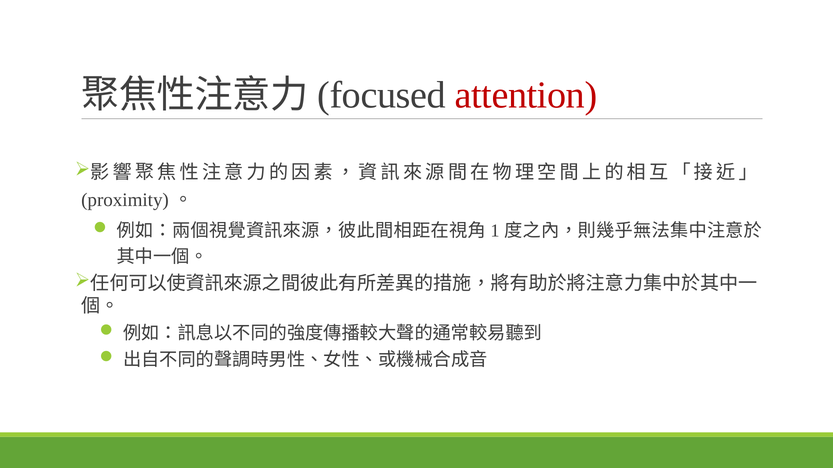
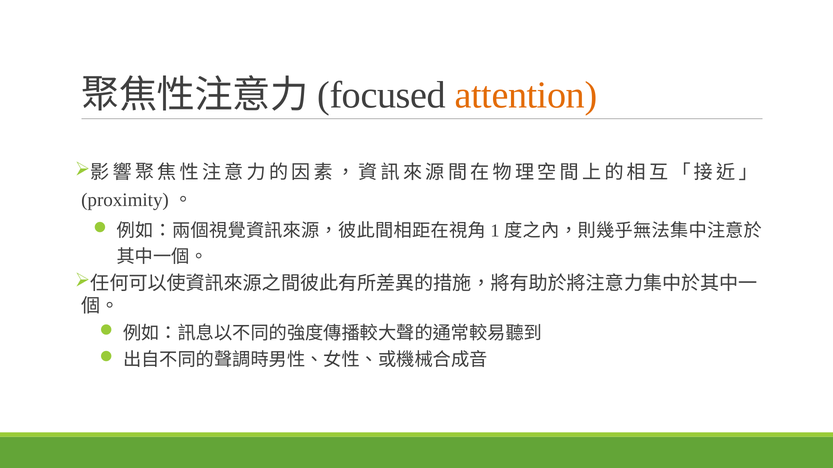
attention colour: red -> orange
